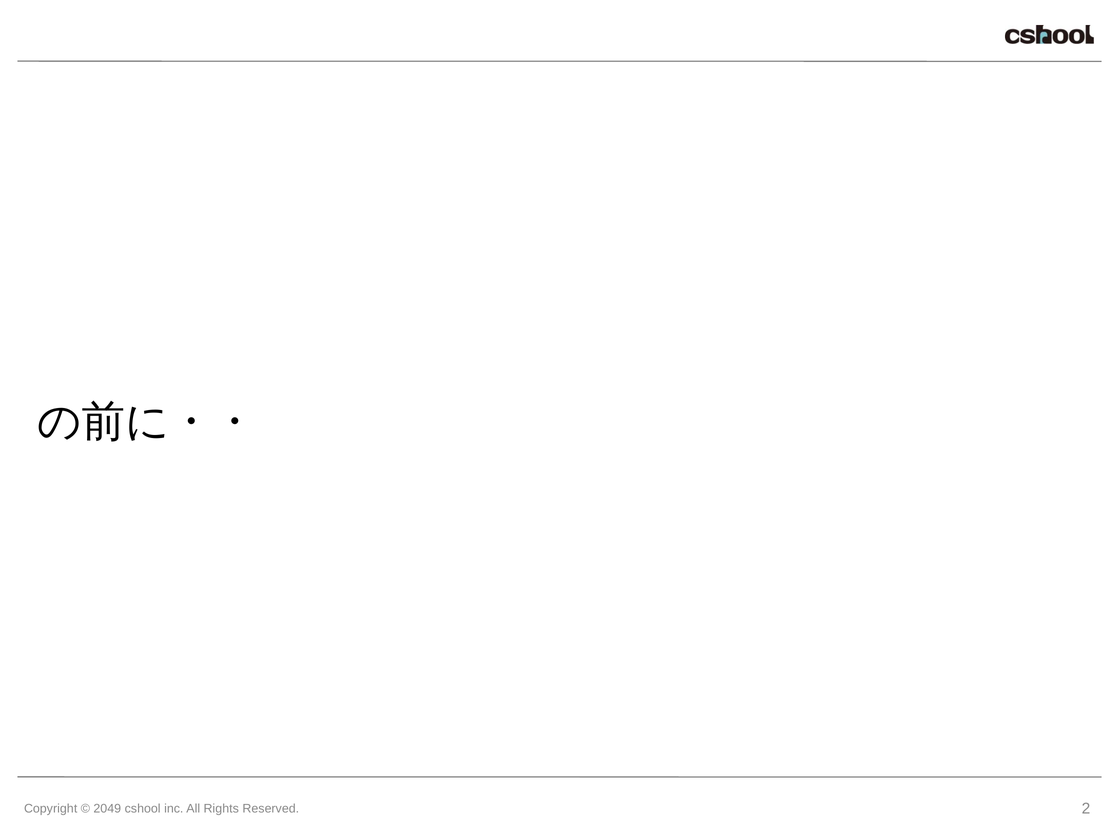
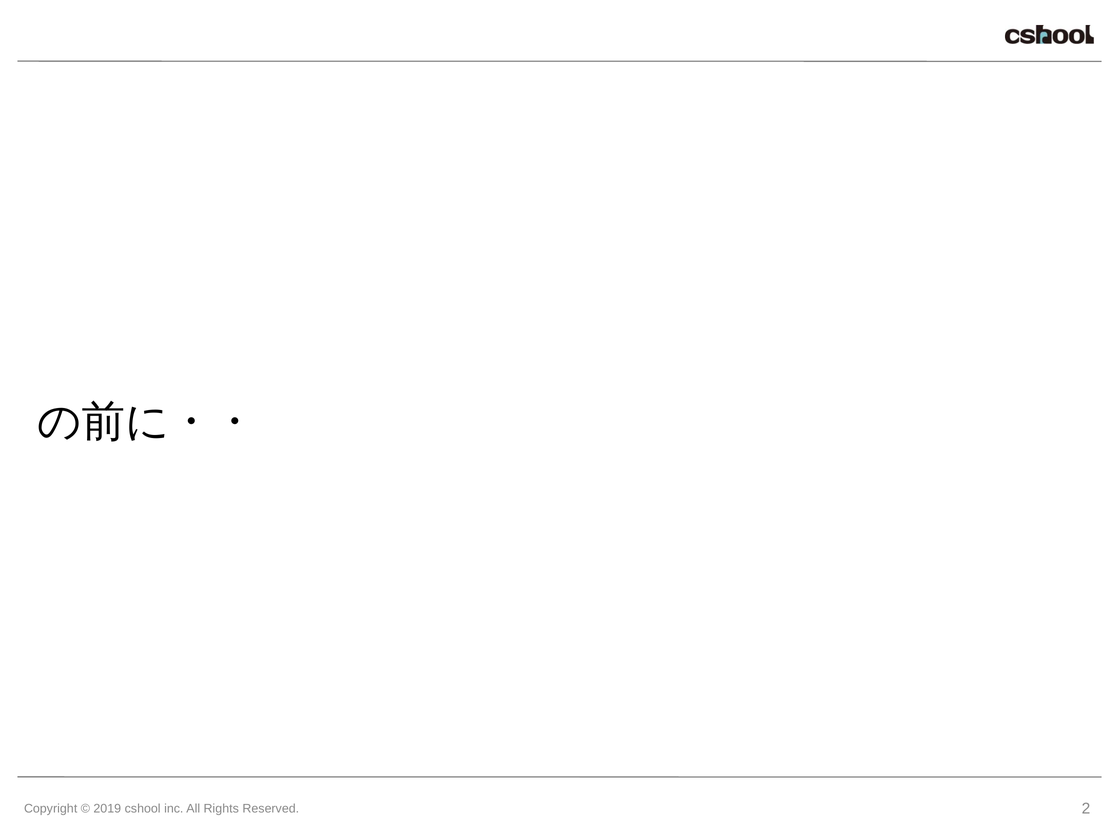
2049: 2049 -> 2019
